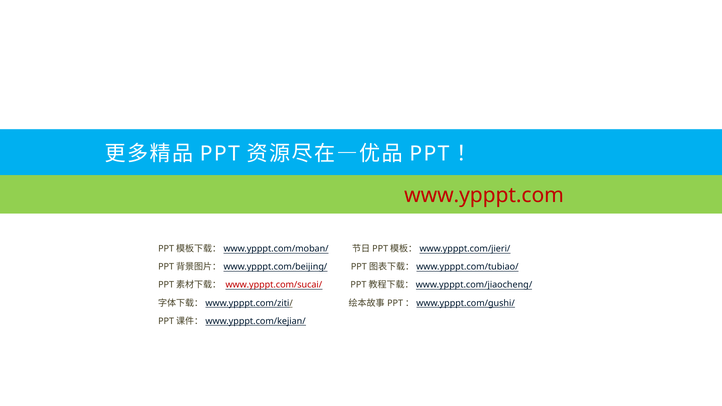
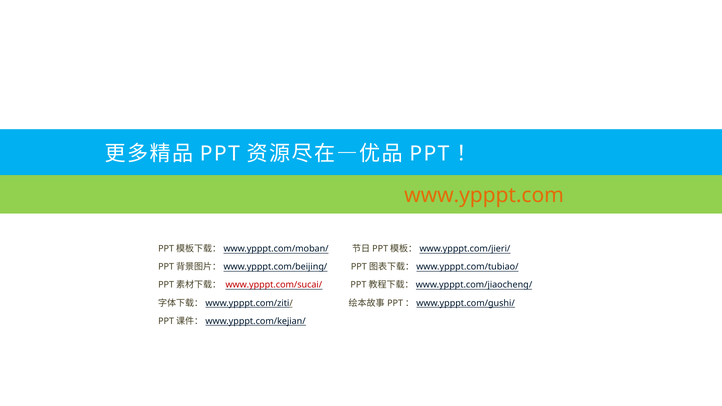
www.ypppt.com colour: red -> orange
